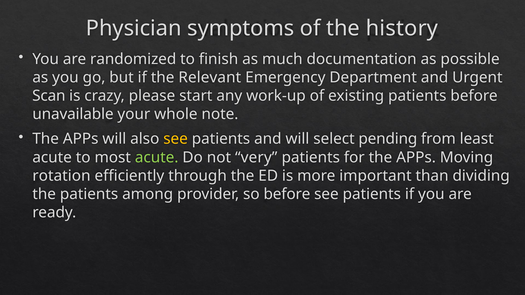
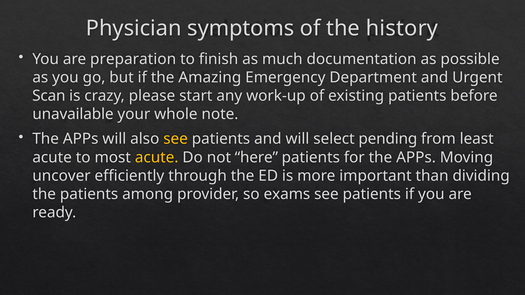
randomized: randomized -> preparation
Relevant: Relevant -> Amazing
acute at (157, 157) colour: light green -> yellow
very: very -> here
rotation: rotation -> uncover
so before: before -> exams
